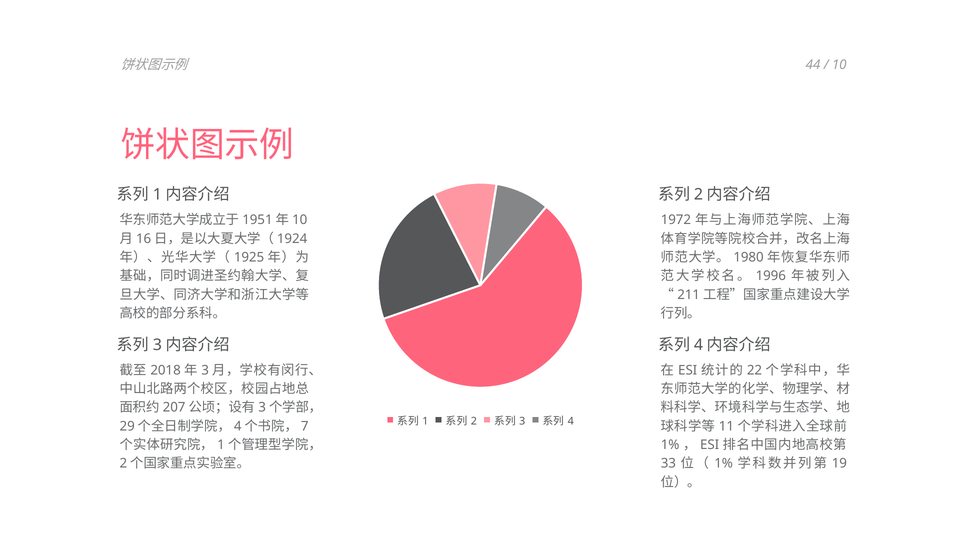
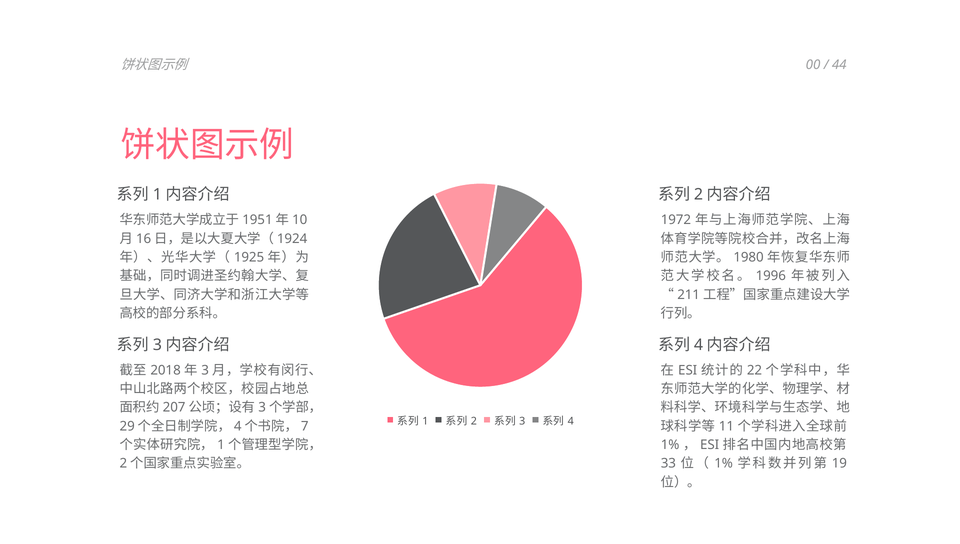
44: 44 -> 00
10: 10 -> 44
